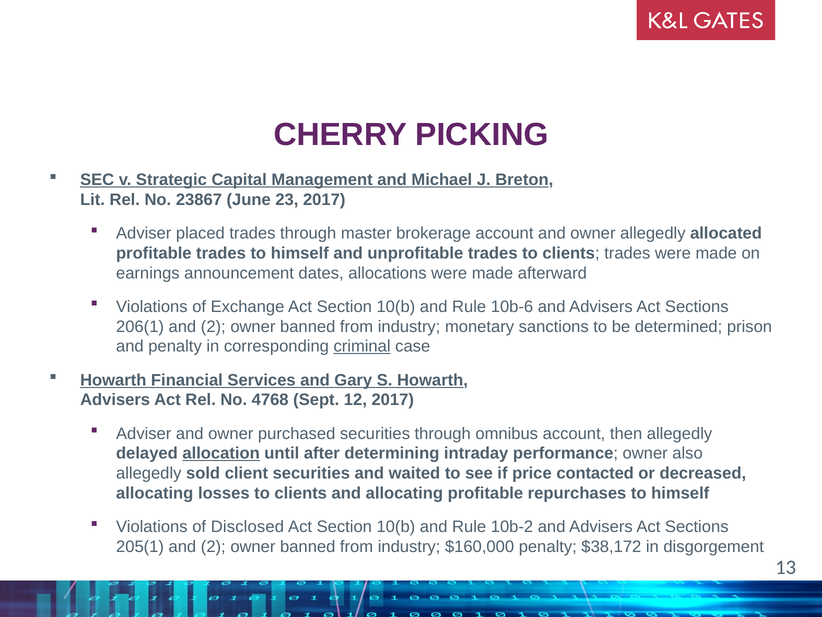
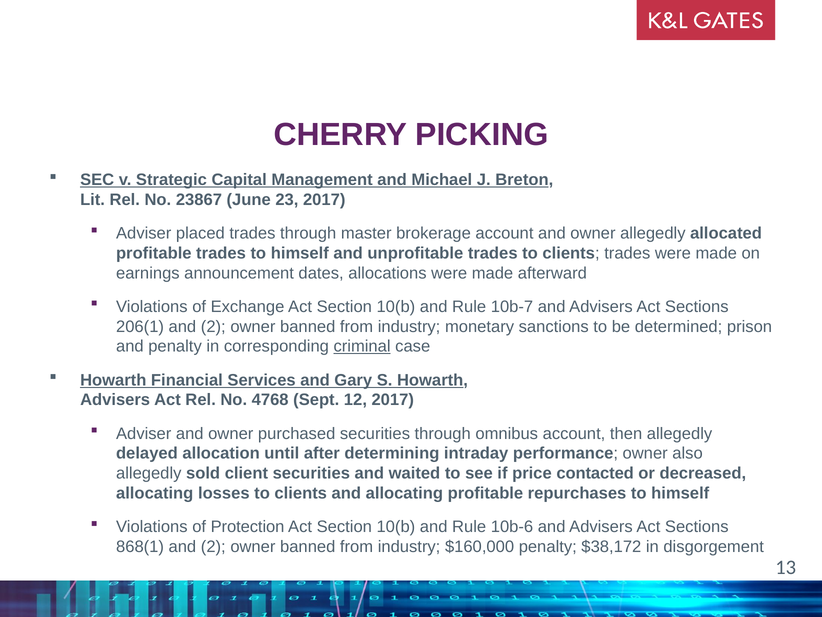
10b-6: 10b-6 -> 10b-7
allocation underline: present -> none
Disclosed: Disclosed -> Protection
10b-2: 10b-2 -> 10b-6
205(1: 205(1 -> 868(1
